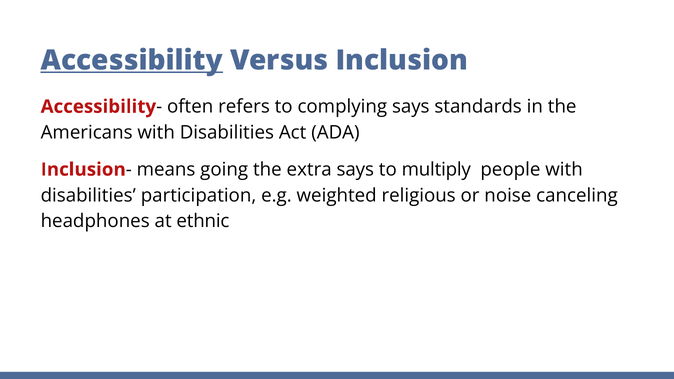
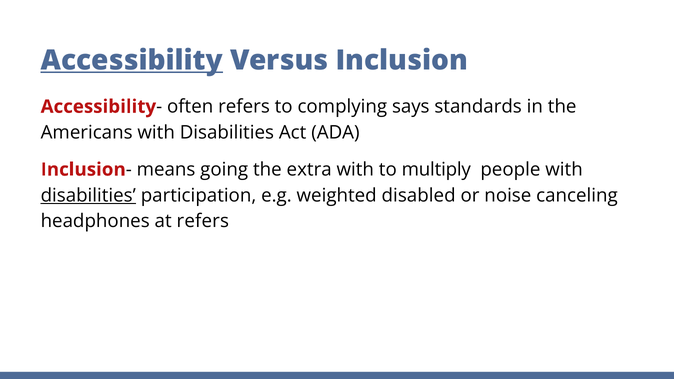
extra says: says -> with
disabilities at (88, 195) underline: none -> present
religious: religious -> disabled
at ethnic: ethnic -> refers
